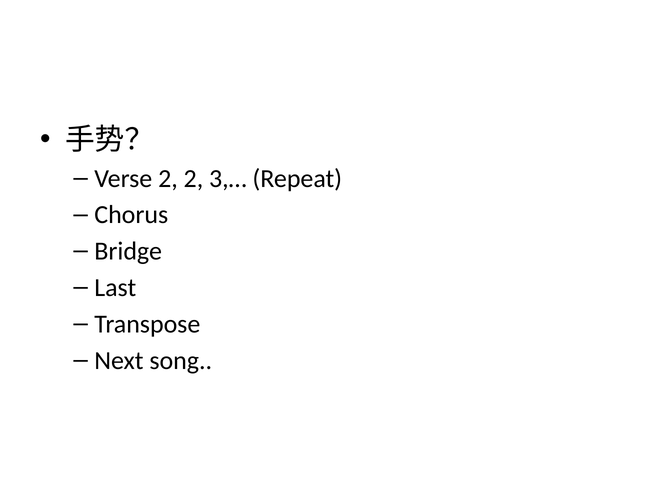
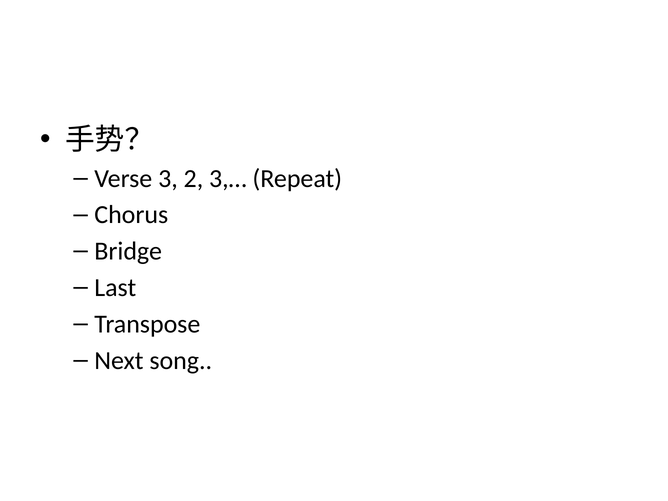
Verse 2: 2 -> 3
